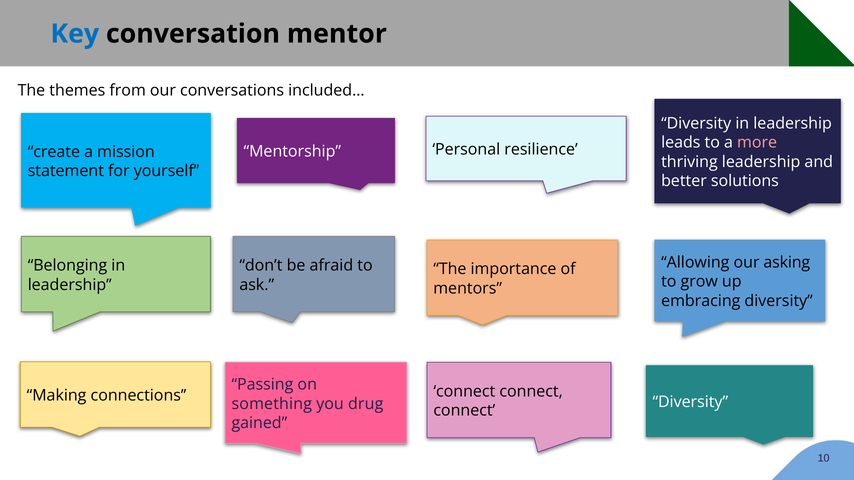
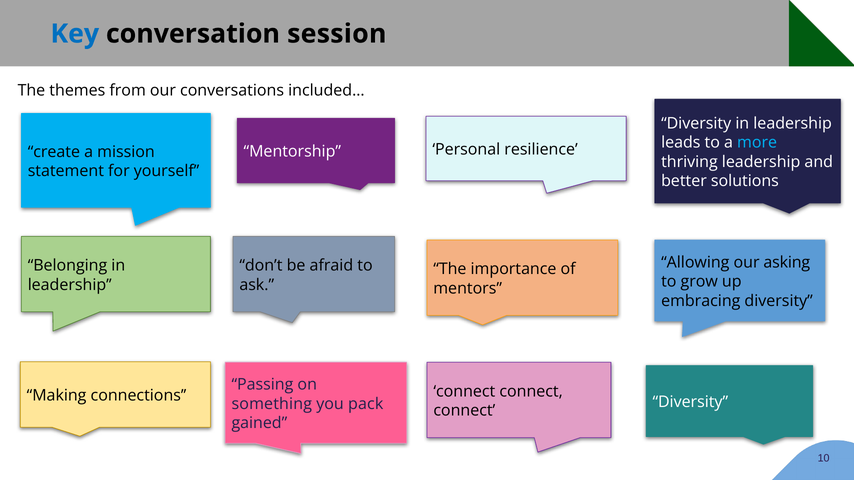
mentor: mentor -> session
more colour: pink -> light blue
drug: drug -> pack
